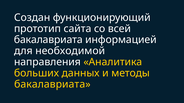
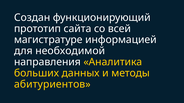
бакалавриата at (48, 40): бакалавриата -> магистратуре
бакалавриата at (52, 85): бакалавриата -> абитуриентов
